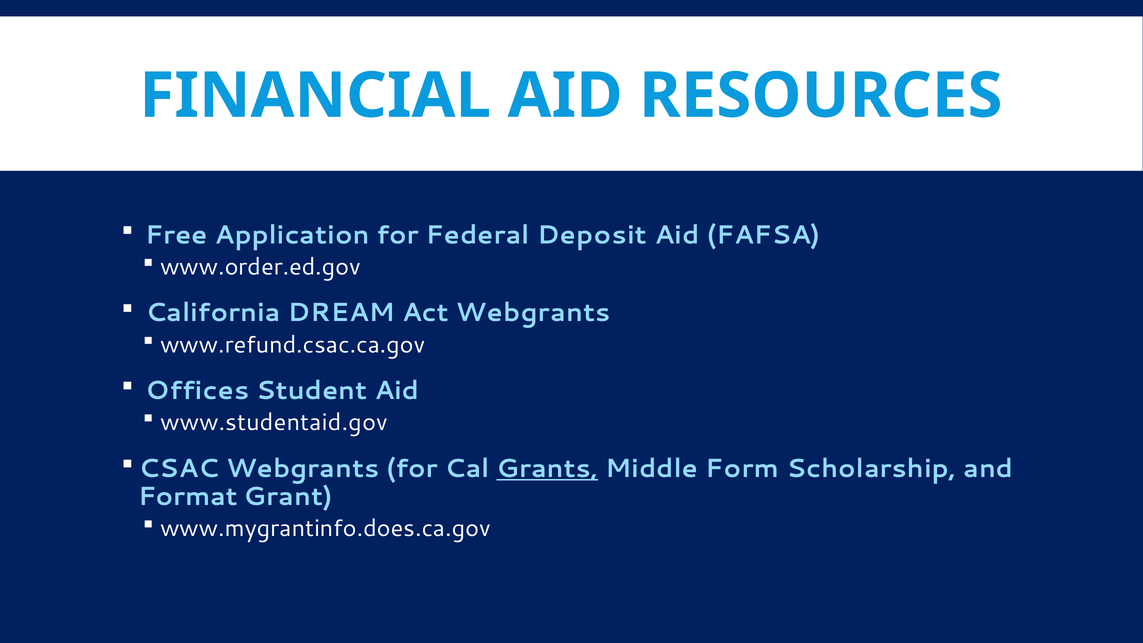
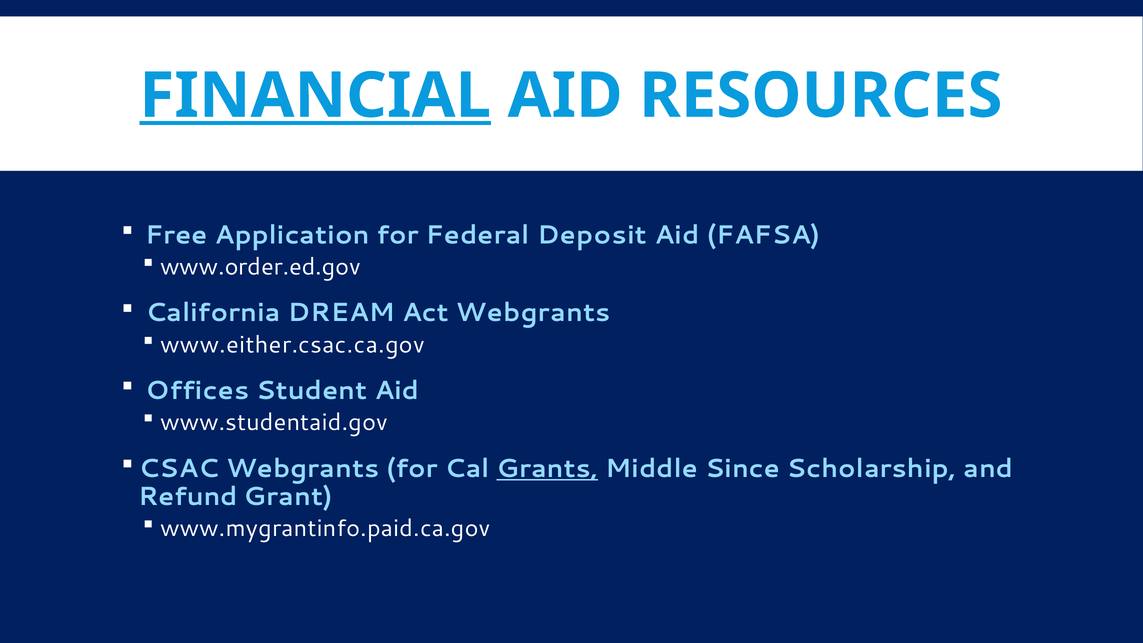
FINANCIAL underline: none -> present
www.refund.csac.ca.gov: www.refund.csac.ca.gov -> www.either.csac.ca.gov
Form: Form -> Since
Format: Format -> Refund
www.mygrantinfo.does.ca.gov: www.mygrantinfo.does.ca.gov -> www.mygrantinfo.paid.ca.gov
